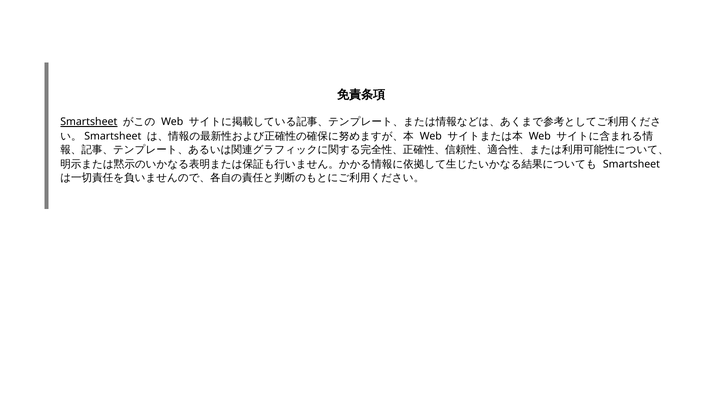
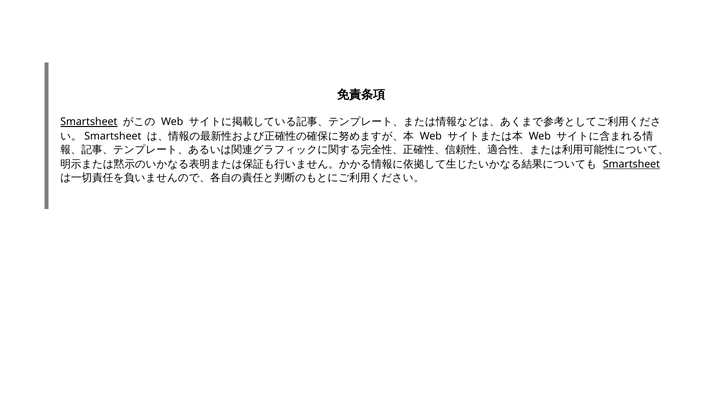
Smartsheet at (631, 164) underline: none -> present
